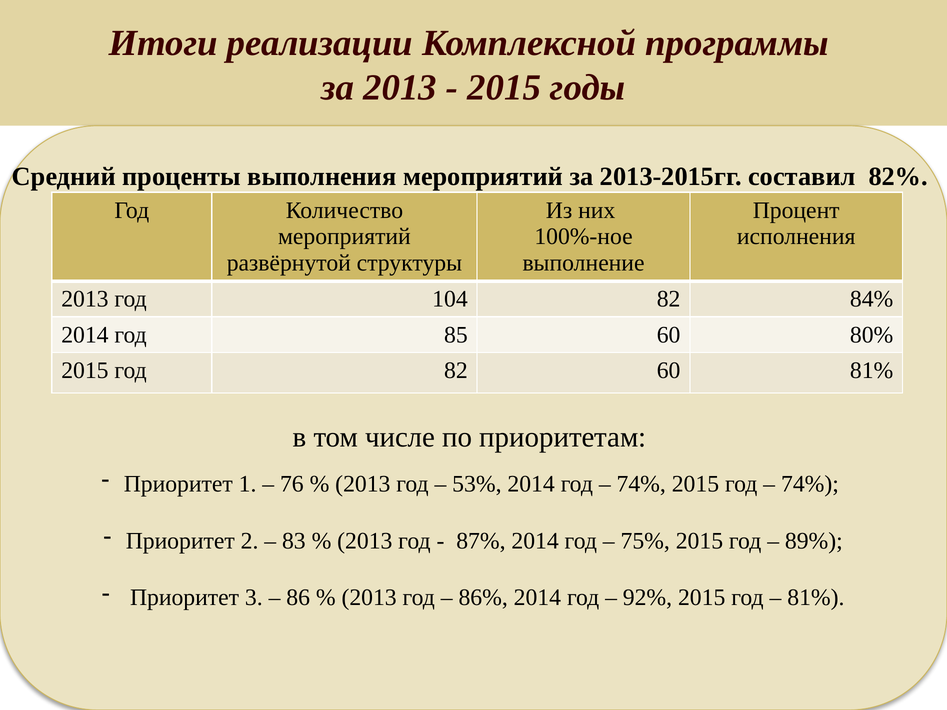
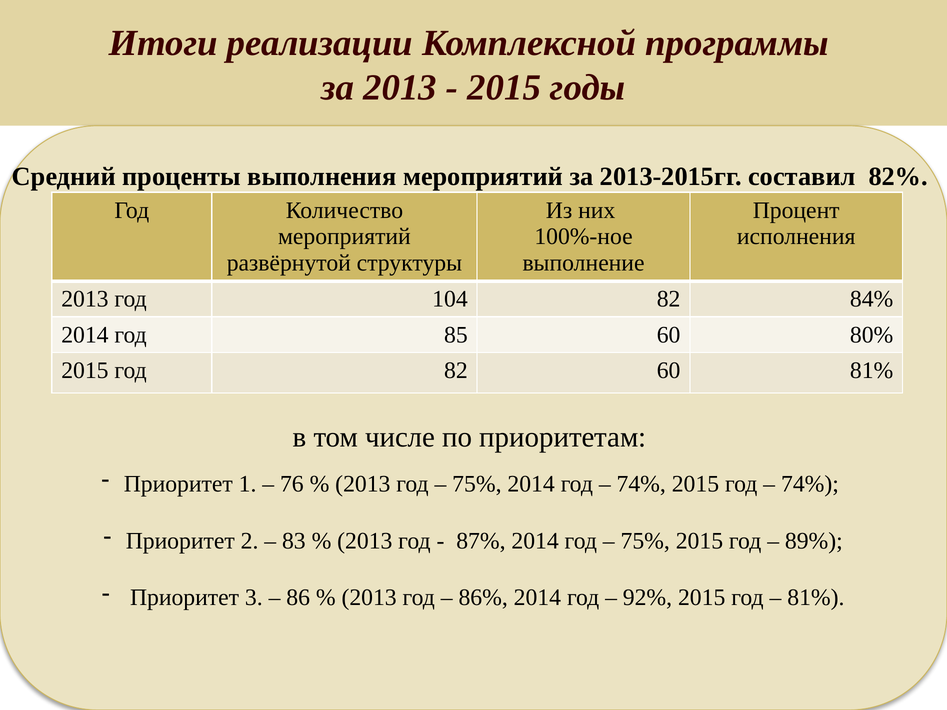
53% at (477, 484): 53% -> 75%
